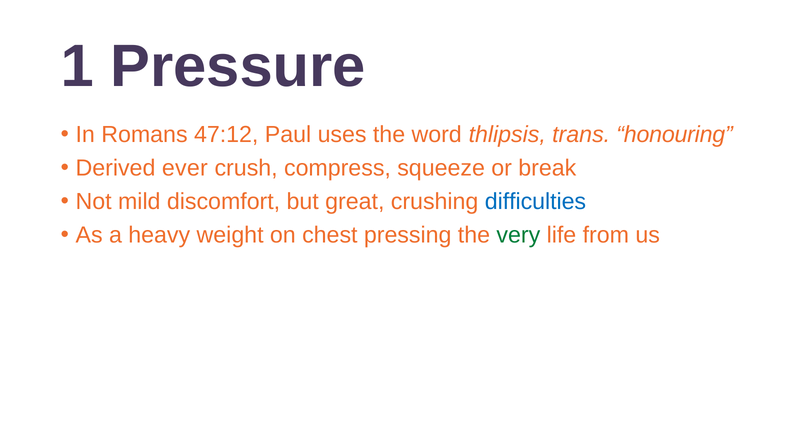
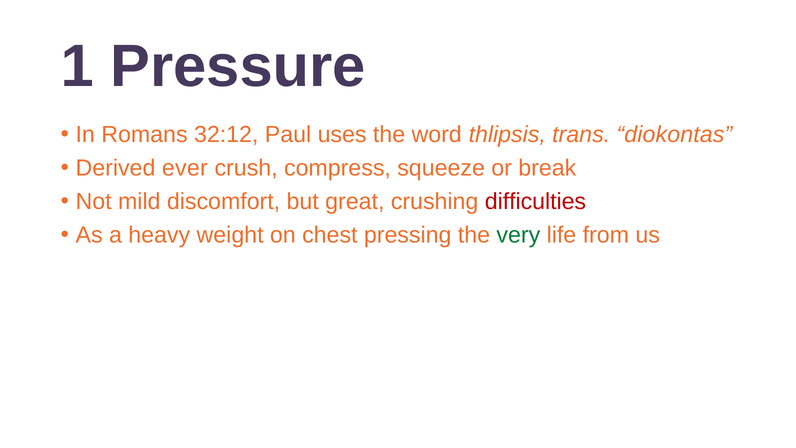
47:12: 47:12 -> 32:12
honouring: honouring -> diokontas
difficulties colour: blue -> red
